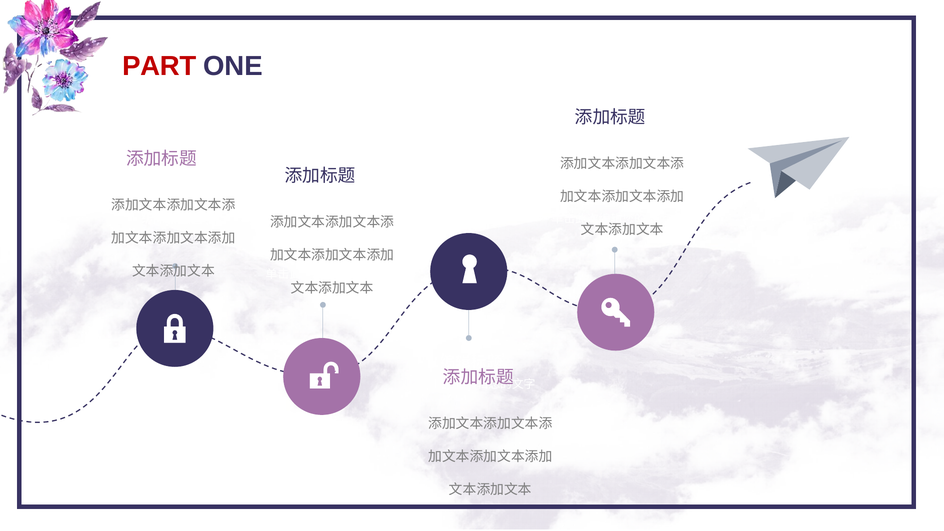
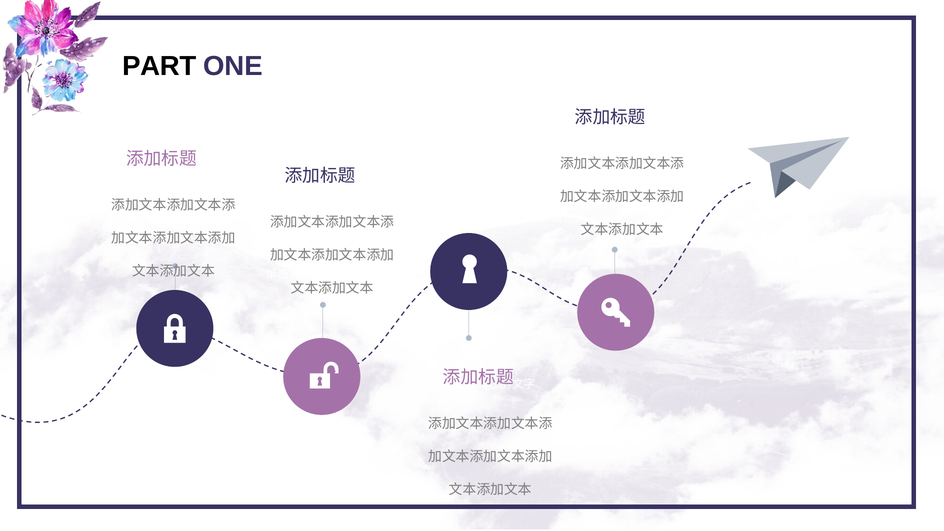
PART colour: red -> black
